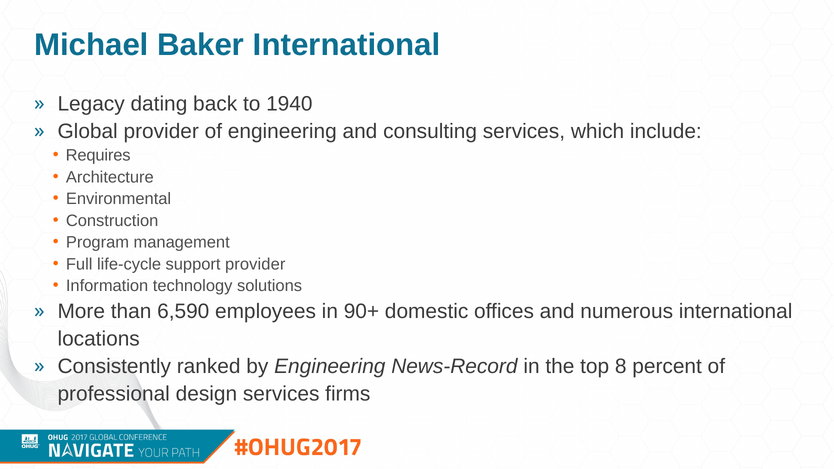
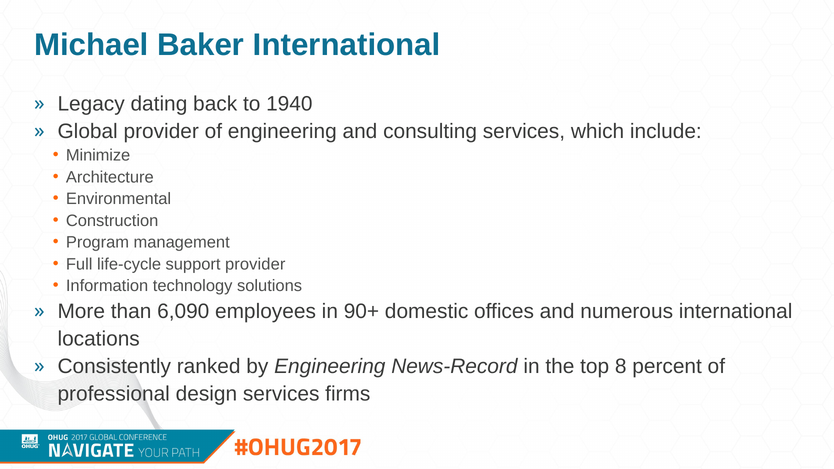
Requires: Requires -> Minimize
6,590: 6,590 -> 6,090
